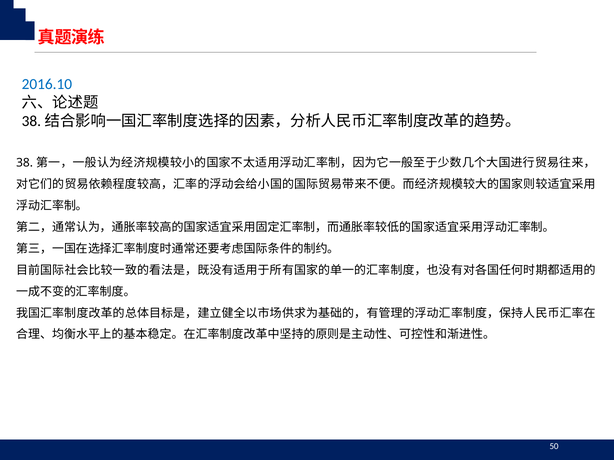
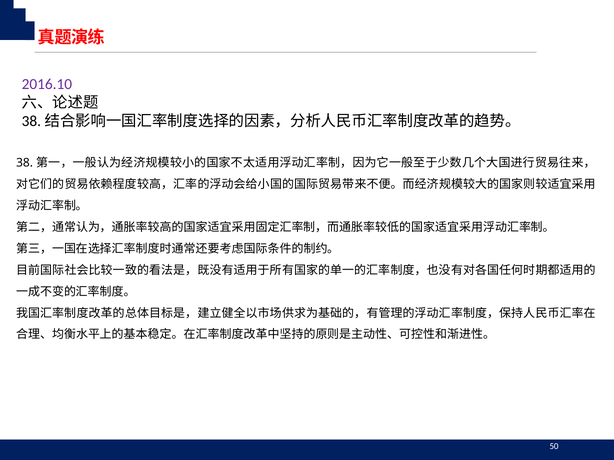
2016.10 colour: blue -> purple
